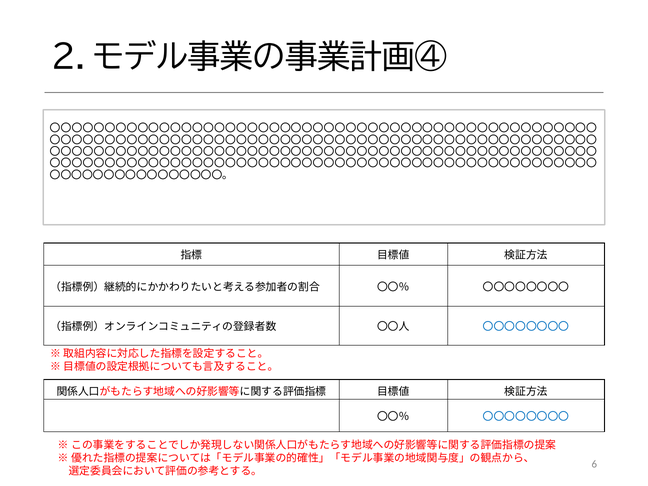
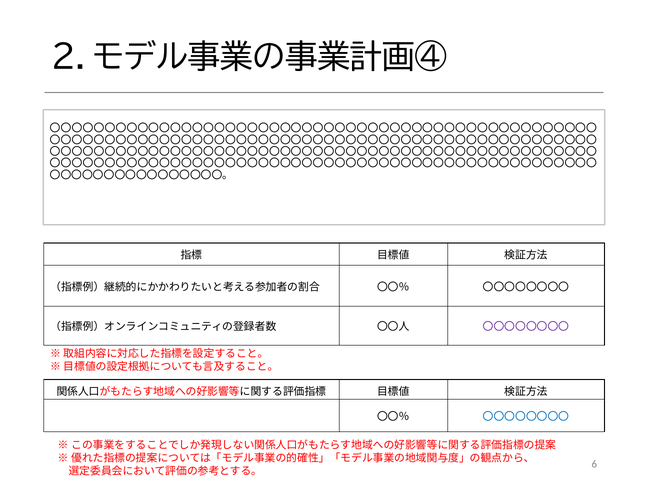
〇〇〇〇〇〇〇〇 at (526, 327) colour: blue -> purple
